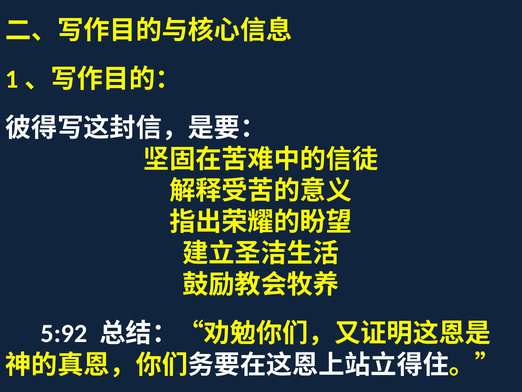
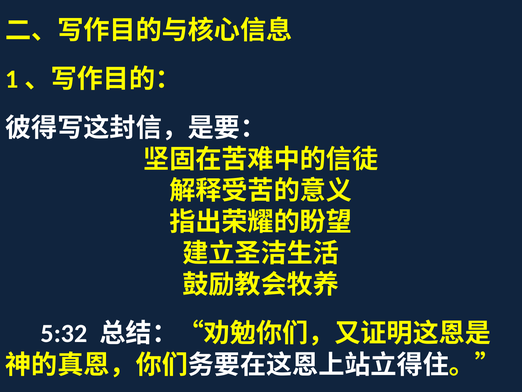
5:92: 5:92 -> 5:32
